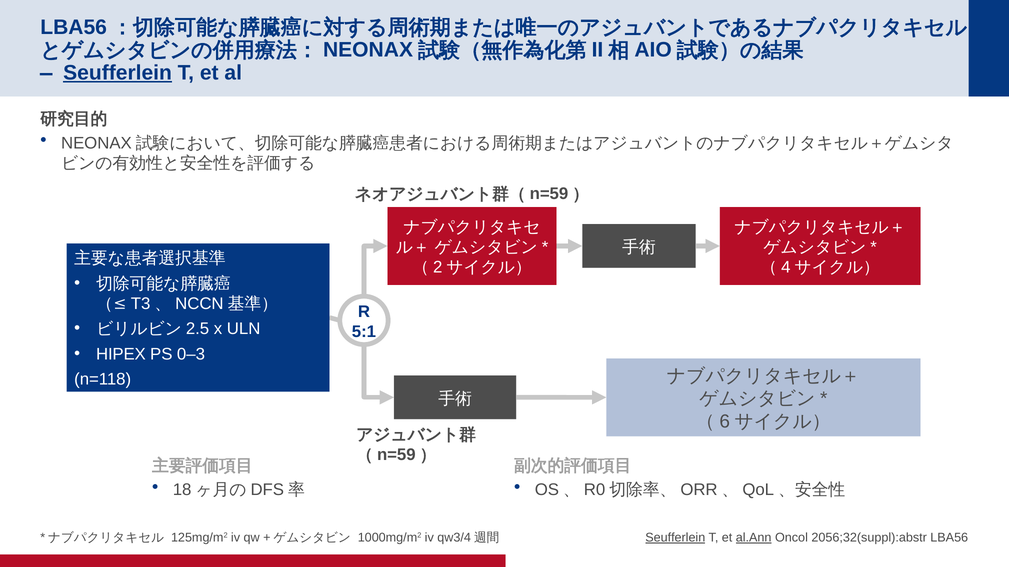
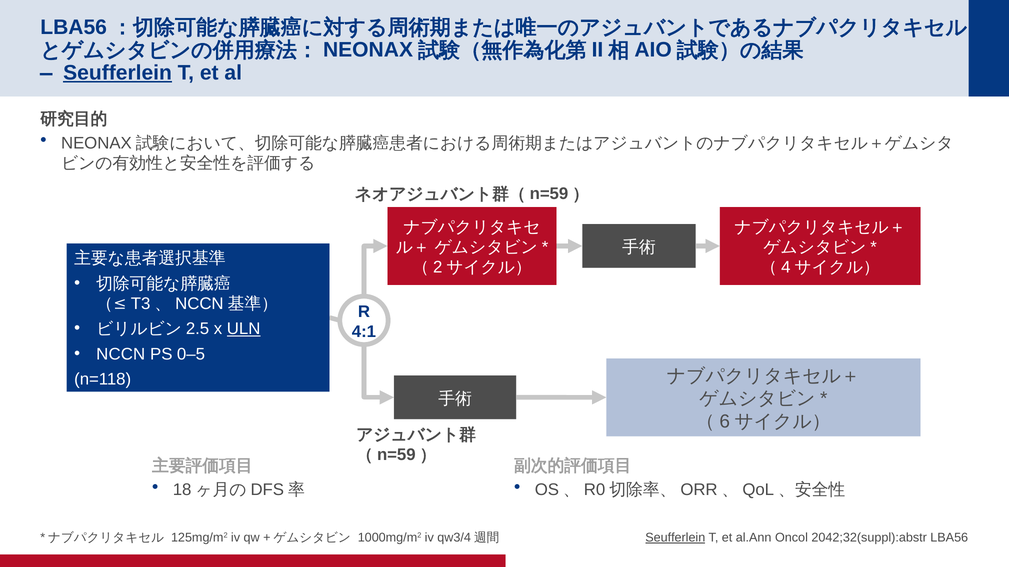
ULN underline: none -> present
5:1: 5:1 -> 4:1
HIPEX: HIPEX -> NCCN
0–3: 0–3 -> 0–5
al.Ann underline: present -> none
2056;32(suppl):abstr: 2056;32(suppl):abstr -> 2042;32(suppl):abstr
